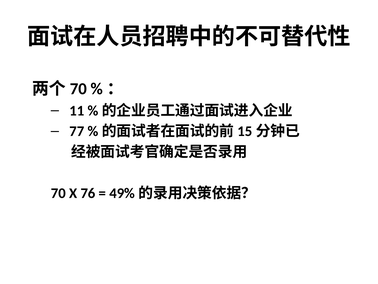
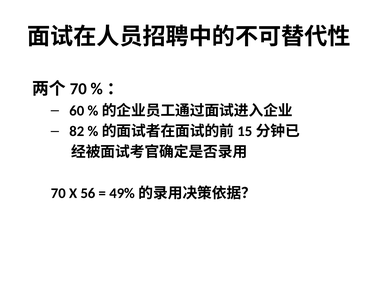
11: 11 -> 60
77: 77 -> 82
76: 76 -> 56
